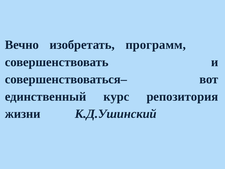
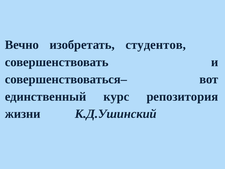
программ: программ -> студентов
